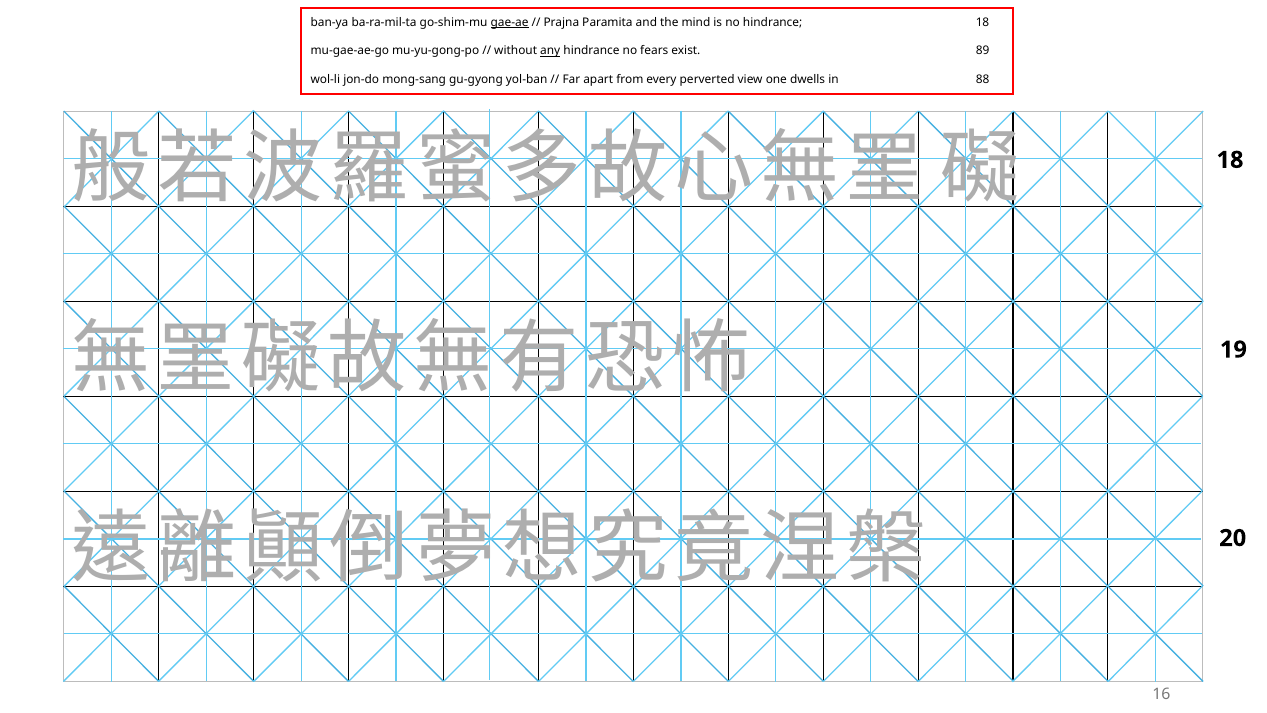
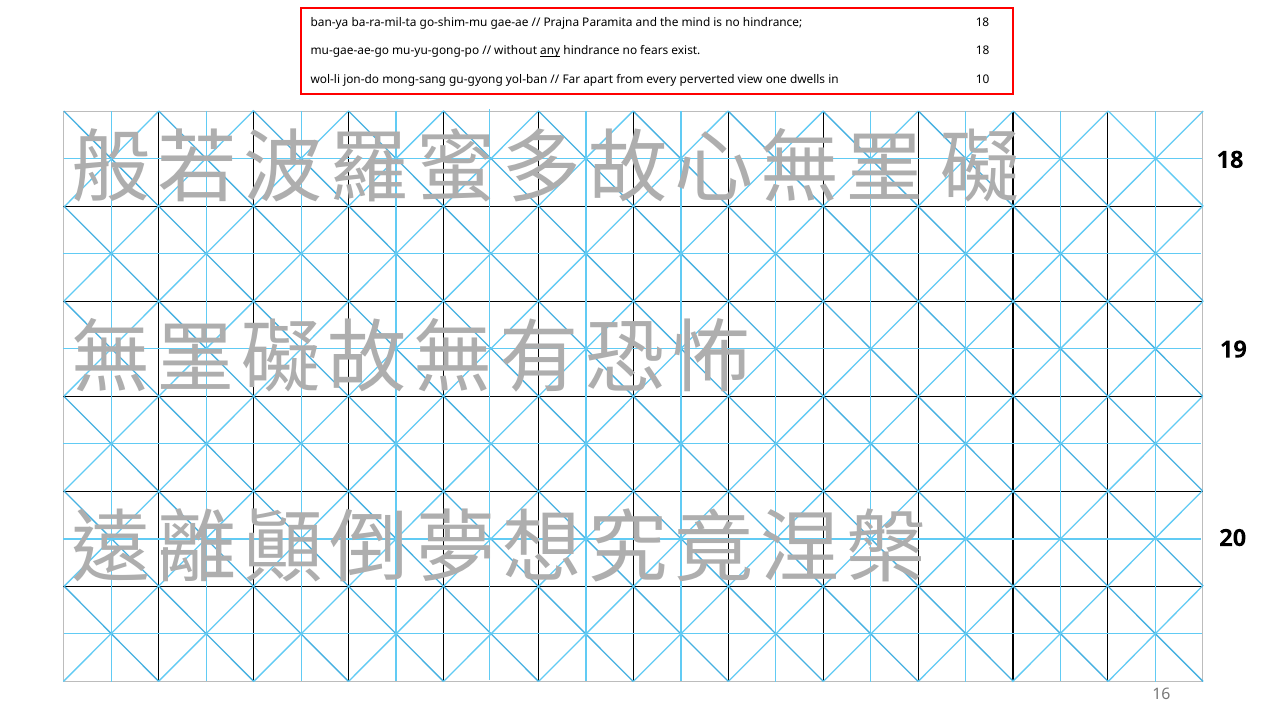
gae-ae underline: present -> none
exist 89: 89 -> 18
88: 88 -> 10
